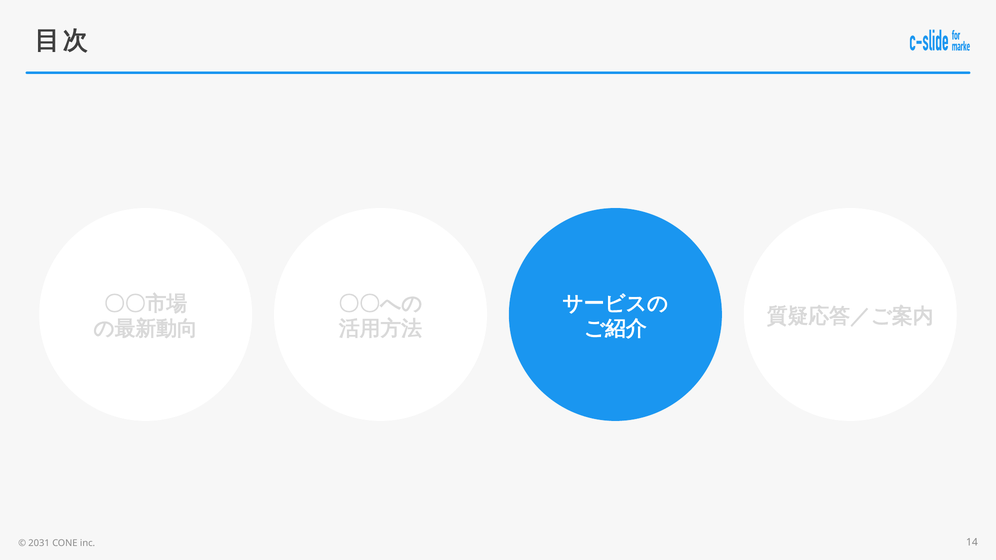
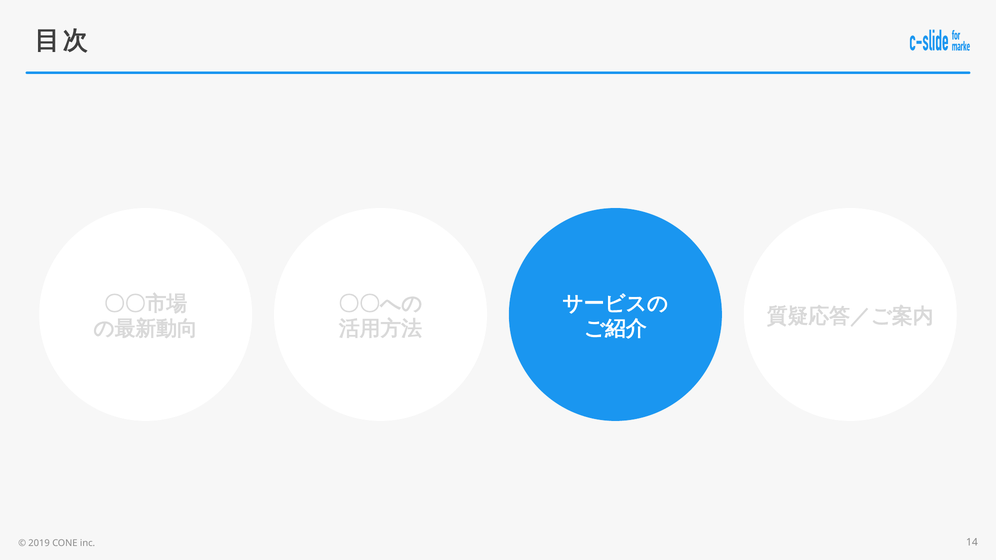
2031: 2031 -> 2019
